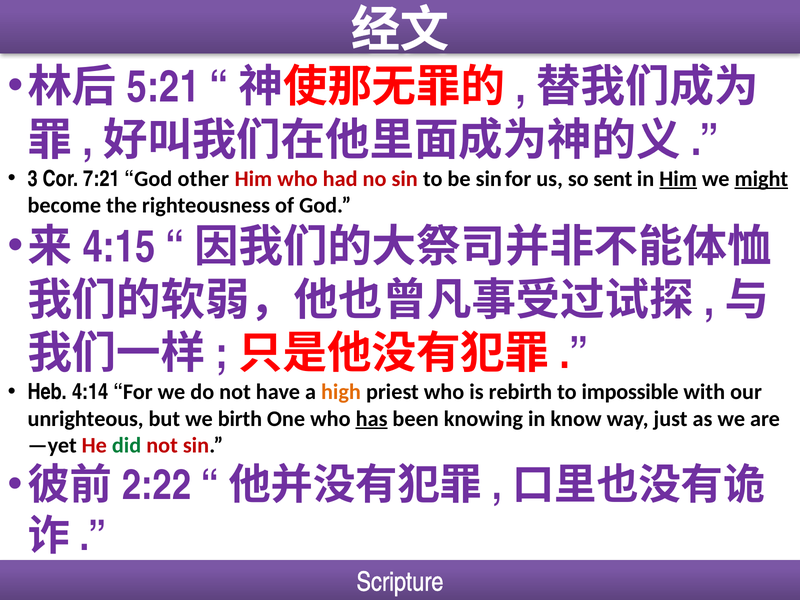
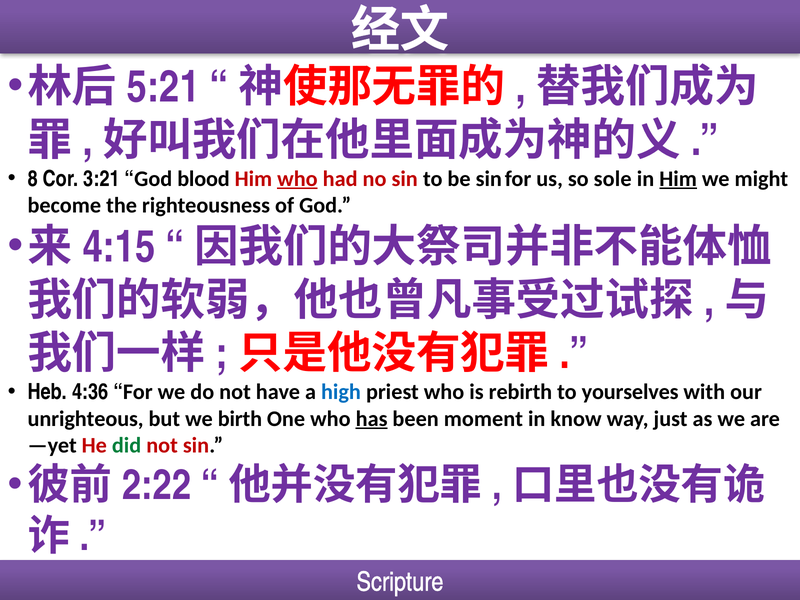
3: 3 -> 8
7:21: 7:21 -> 3:21
other: other -> blood
who at (297, 179) underline: none -> present
sent: sent -> sole
might underline: present -> none
4:14: 4:14 -> 4:36
high colour: orange -> blue
impossible: impossible -> yourselves
knowing: knowing -> moment
